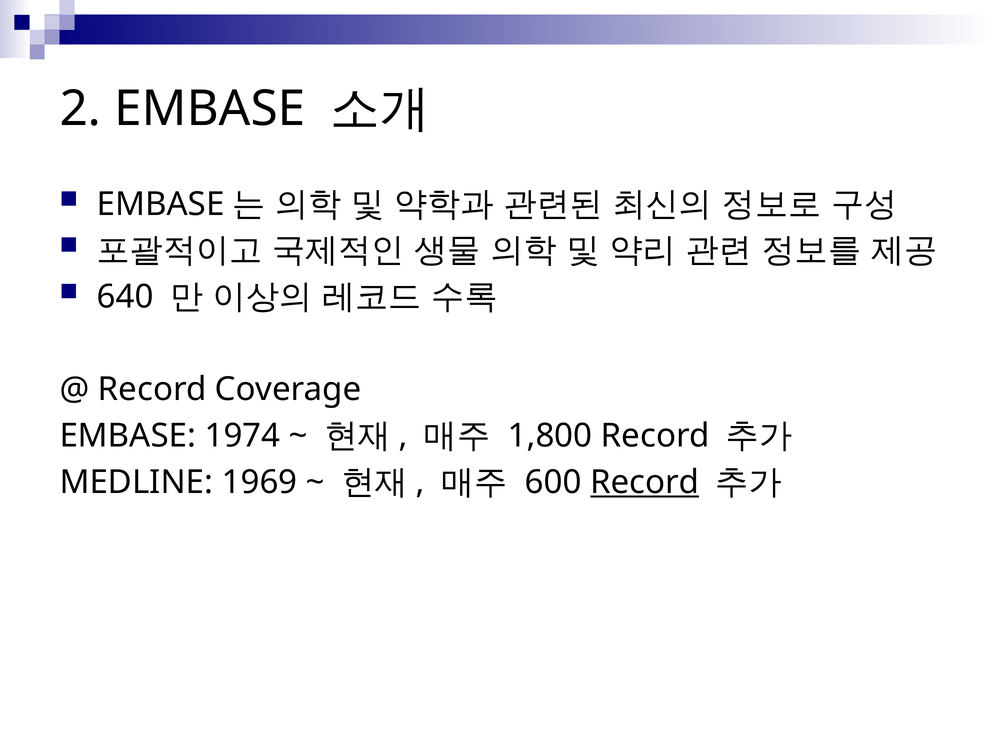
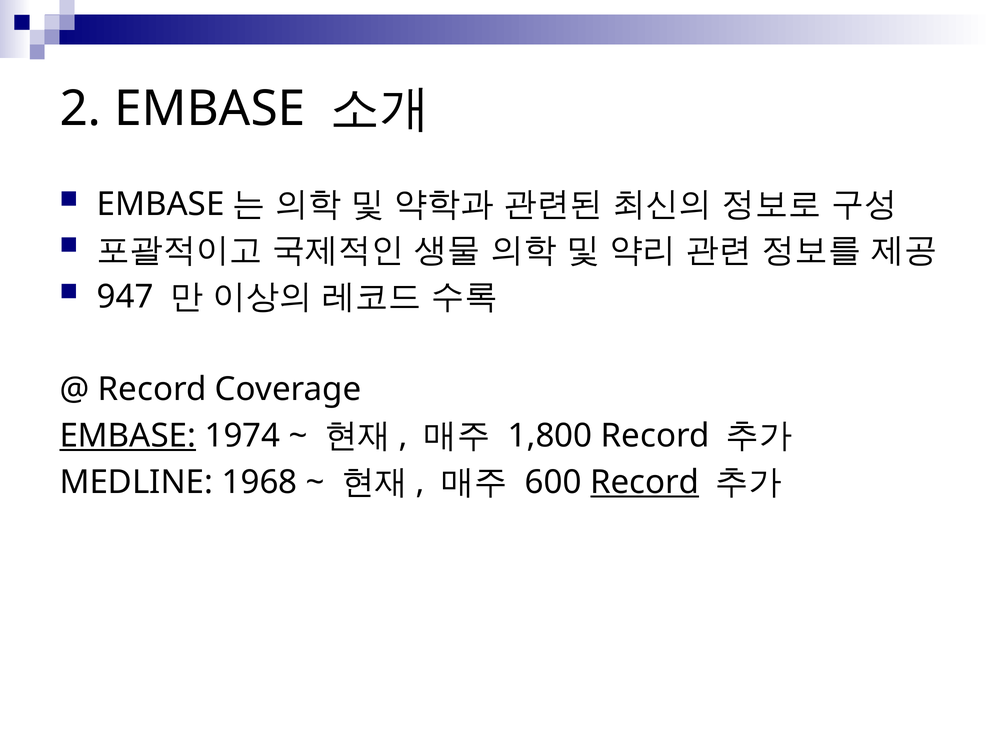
640: 640 -> 947
EMBASE at (128, 436) underline: none -> present
1969: 1969 -> 1968
